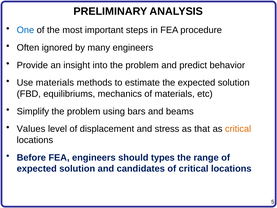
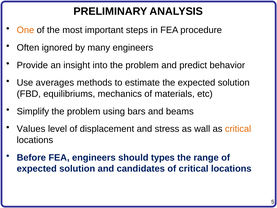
One colour: blue -> orange
Use materials: materials -> averages
that: that -> wall
